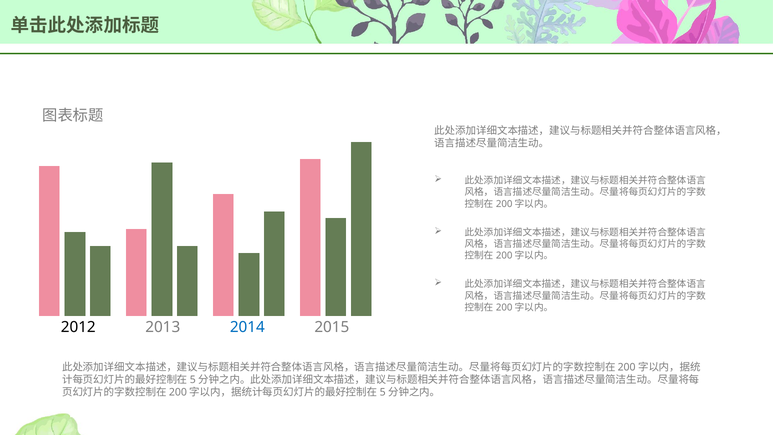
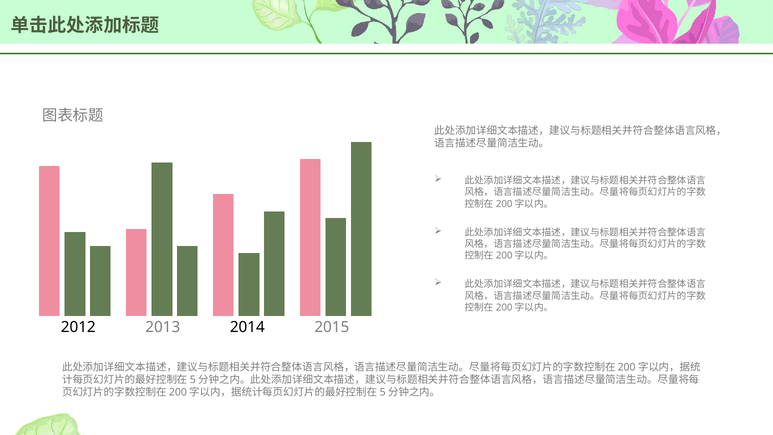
2014 colour: blue -> black
